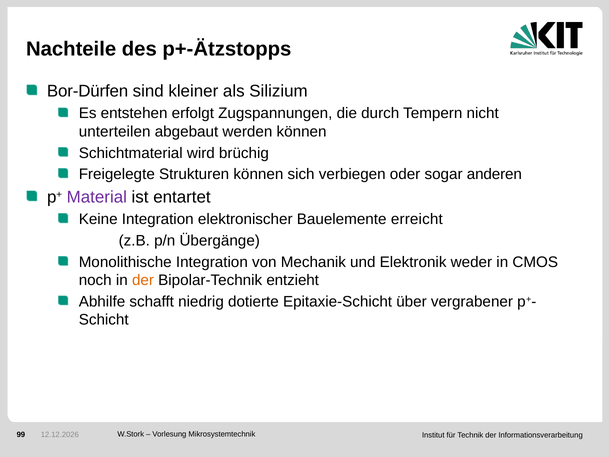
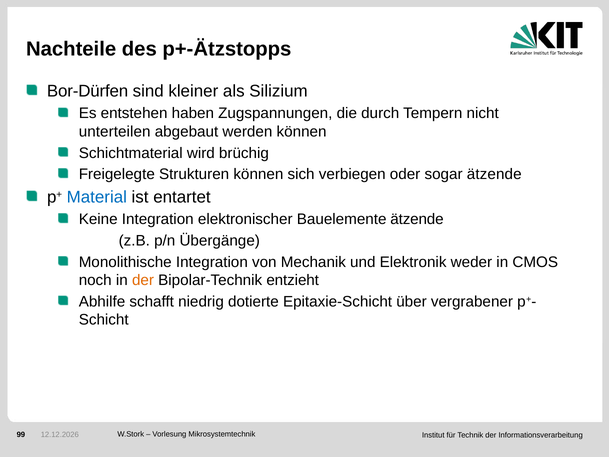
erfolgt: erfolgt -> haben
sogar anderen: anderen -> ätzende
Material colour: purple -> blue
Bauelemente erreicht: erreicht -> ätzende
